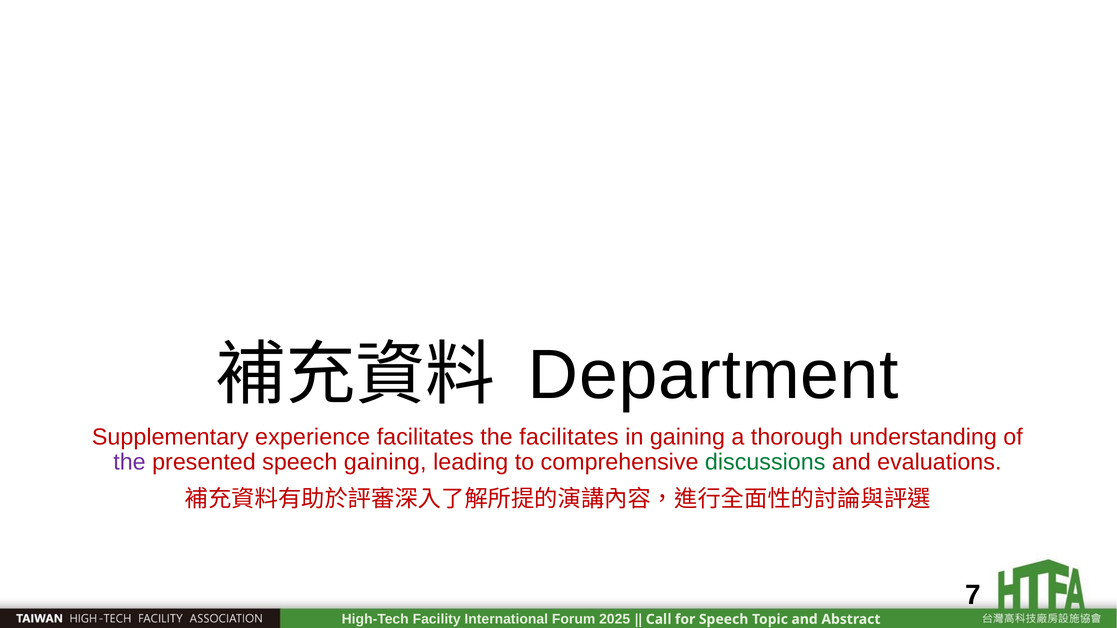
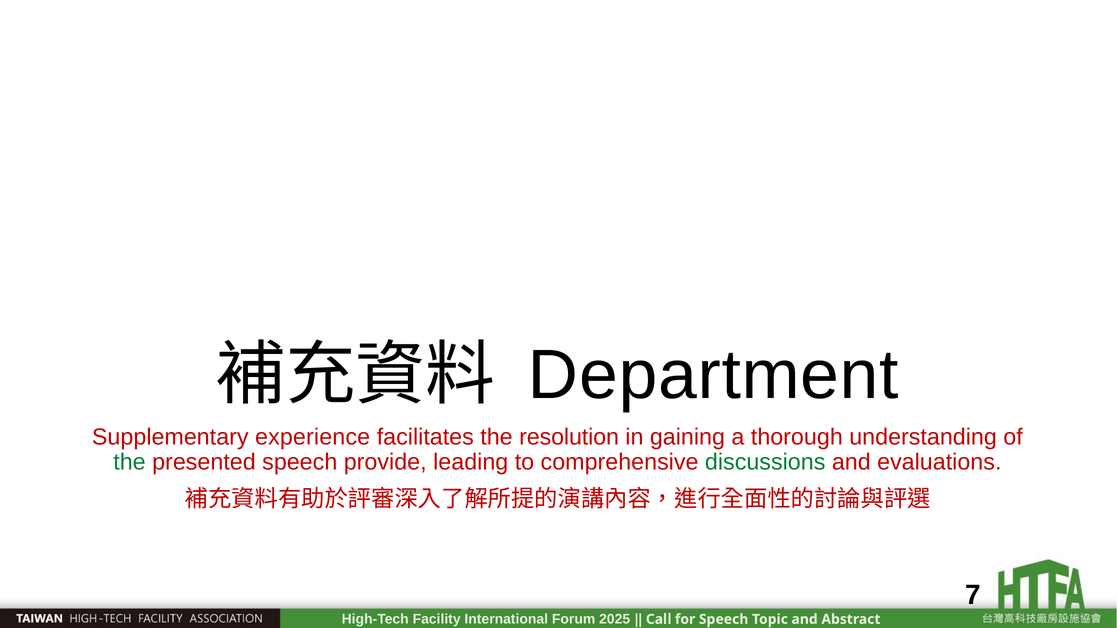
the facilitates: facilitates -> resolution
the at (130, 462) colour: purple -> green
speech gaining: gaining -> provide
